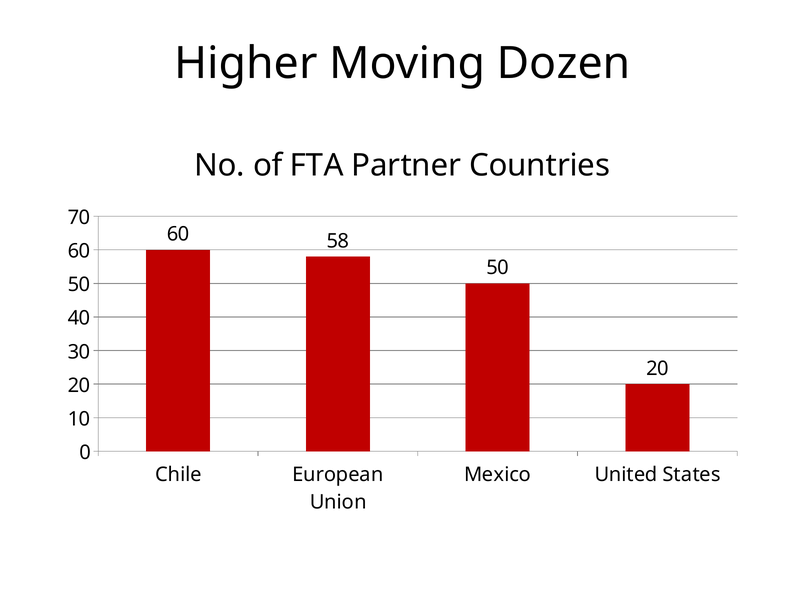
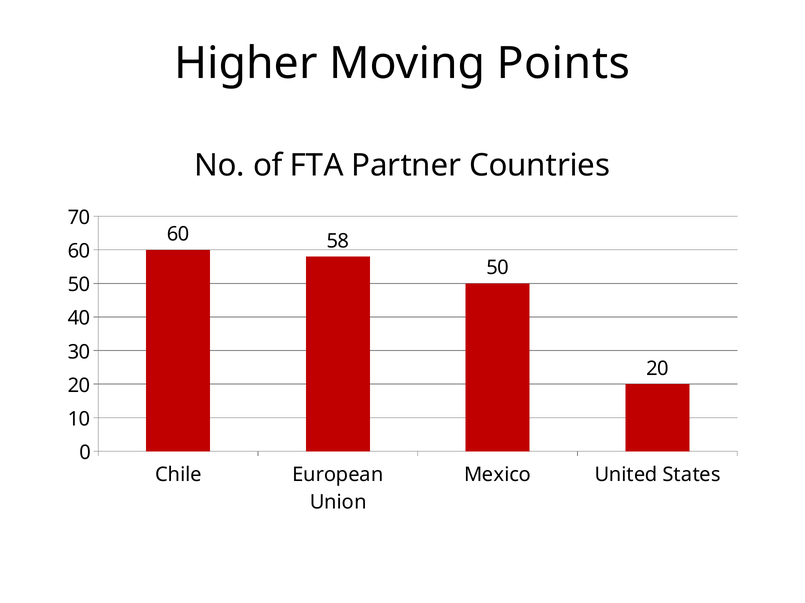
Dozen: Dozen -> Points
